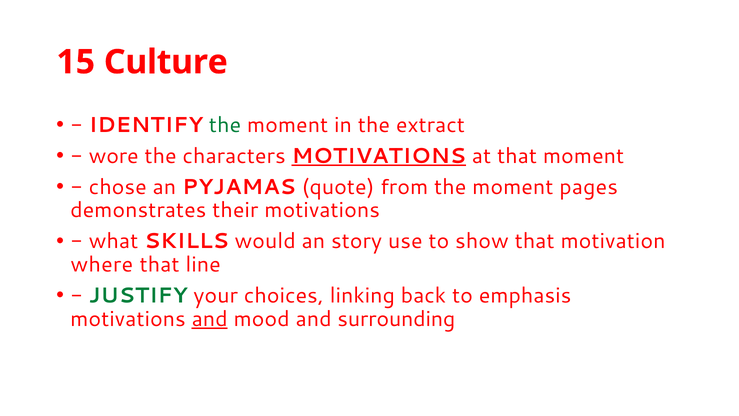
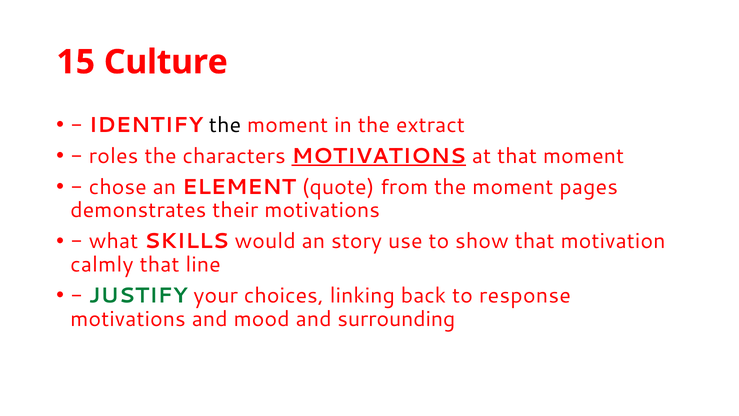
the at (225, 125) colour: green -> black
wore: wore -> roles
PYJAMAS: PYJAMAS -> ELEMENT
where: where -> calmly
emphasis: emphasis -> response
and at (210, 319) underline: present -> none
